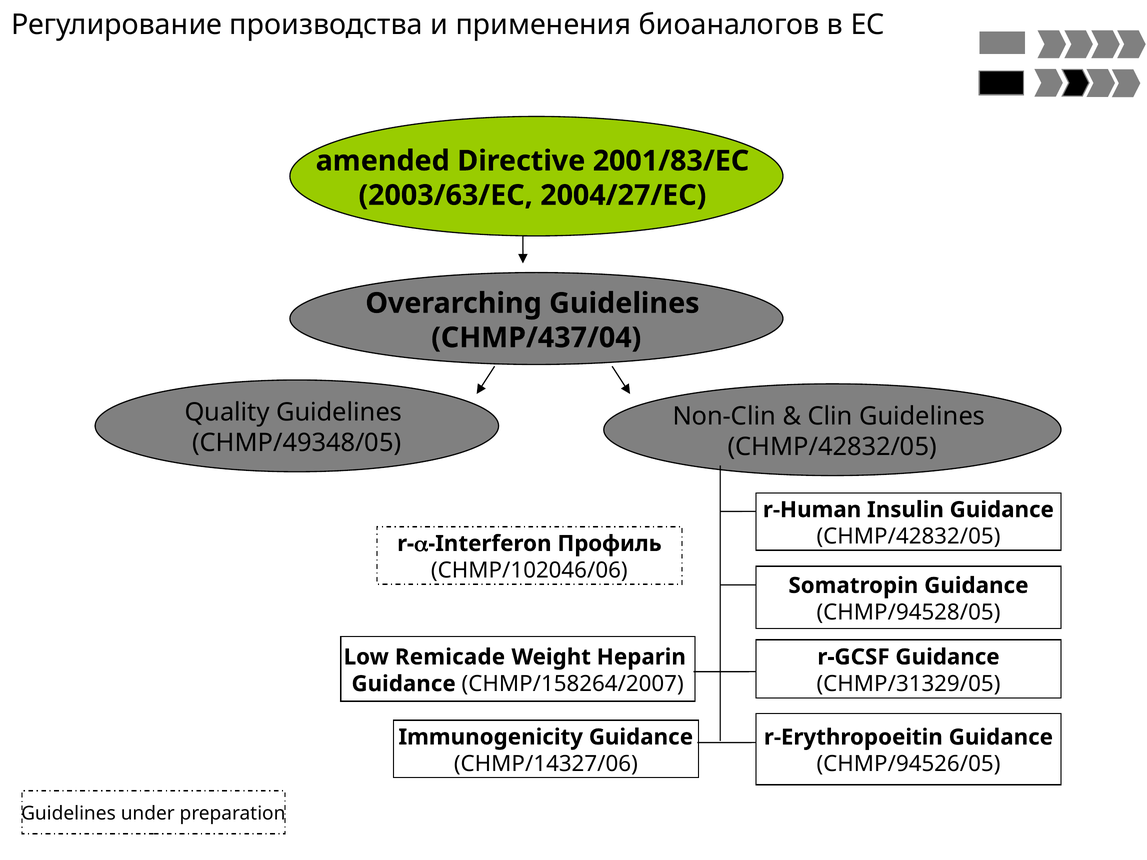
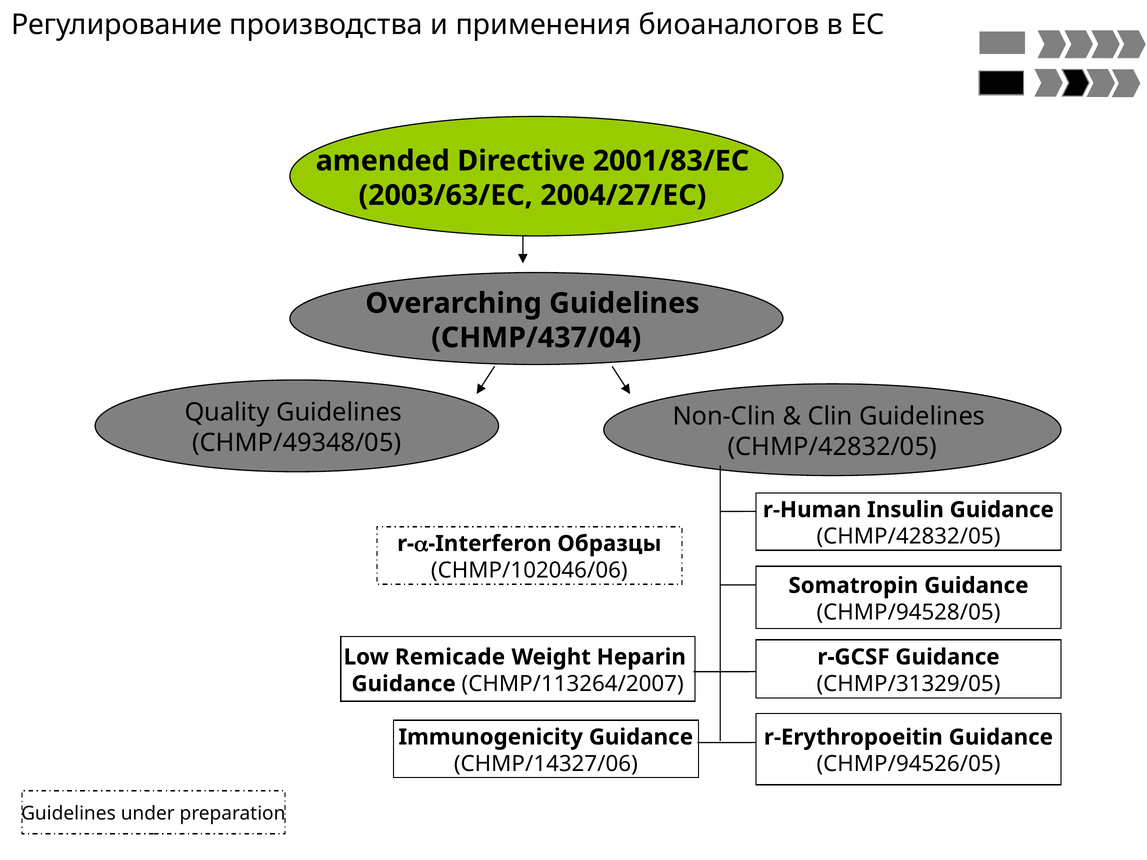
Профиль: Профиль -> Образцы
CHMP/158264/2007: CHMP/158264/2007 -> CHMP/113264/2007
